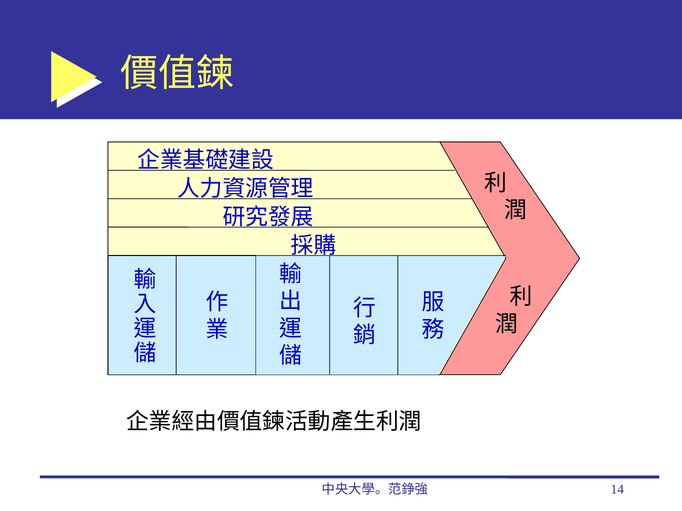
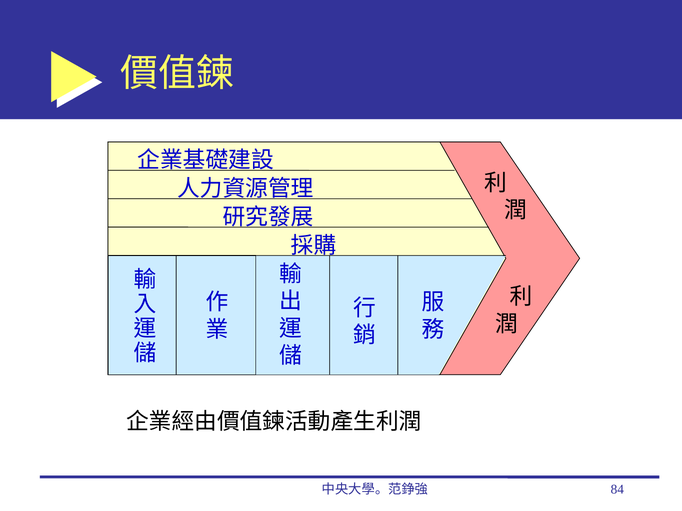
14: 14 -> 84
